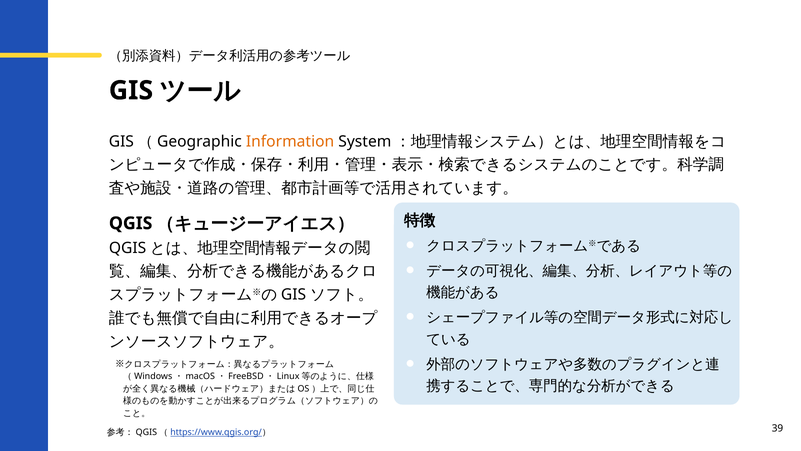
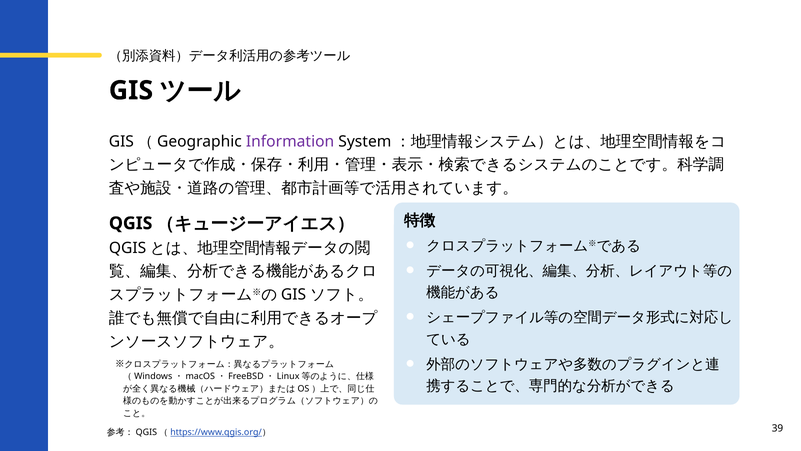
Information colour: orange -> purple
